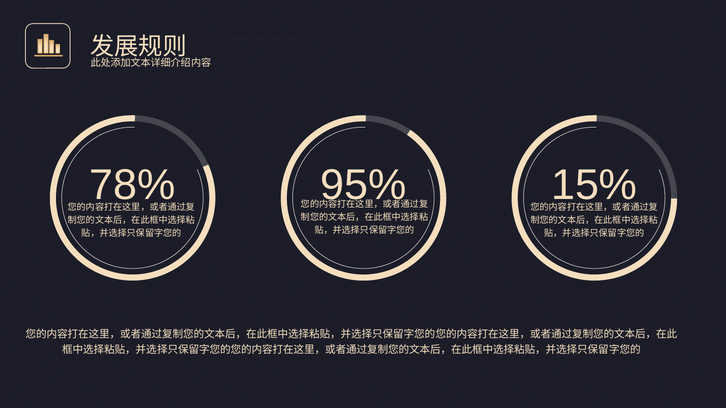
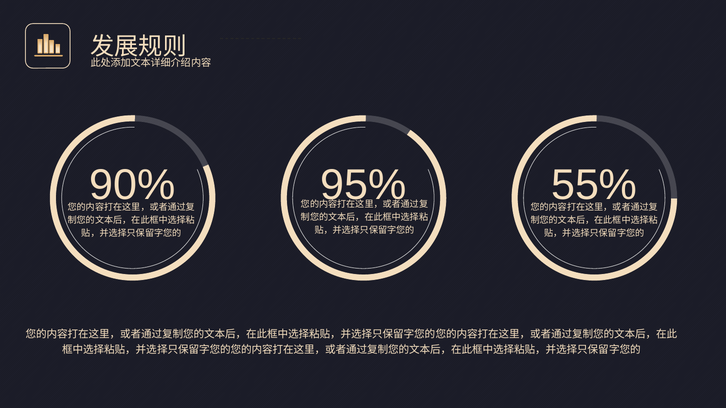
78%: 78% -> 90%
15%: 15% -> 55%
